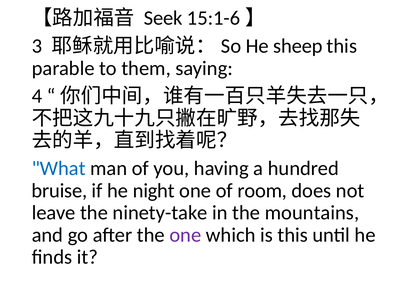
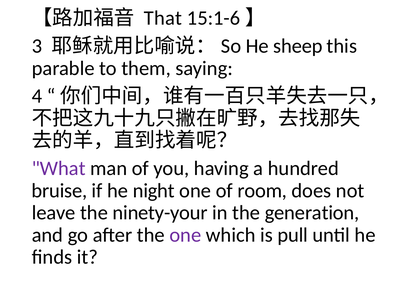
Seek: Seek -> That
What colour: blue -> purple
ninety-take: ninety-take -> ninety-your
mountains: mountains -> generation
is this: this -> pull
